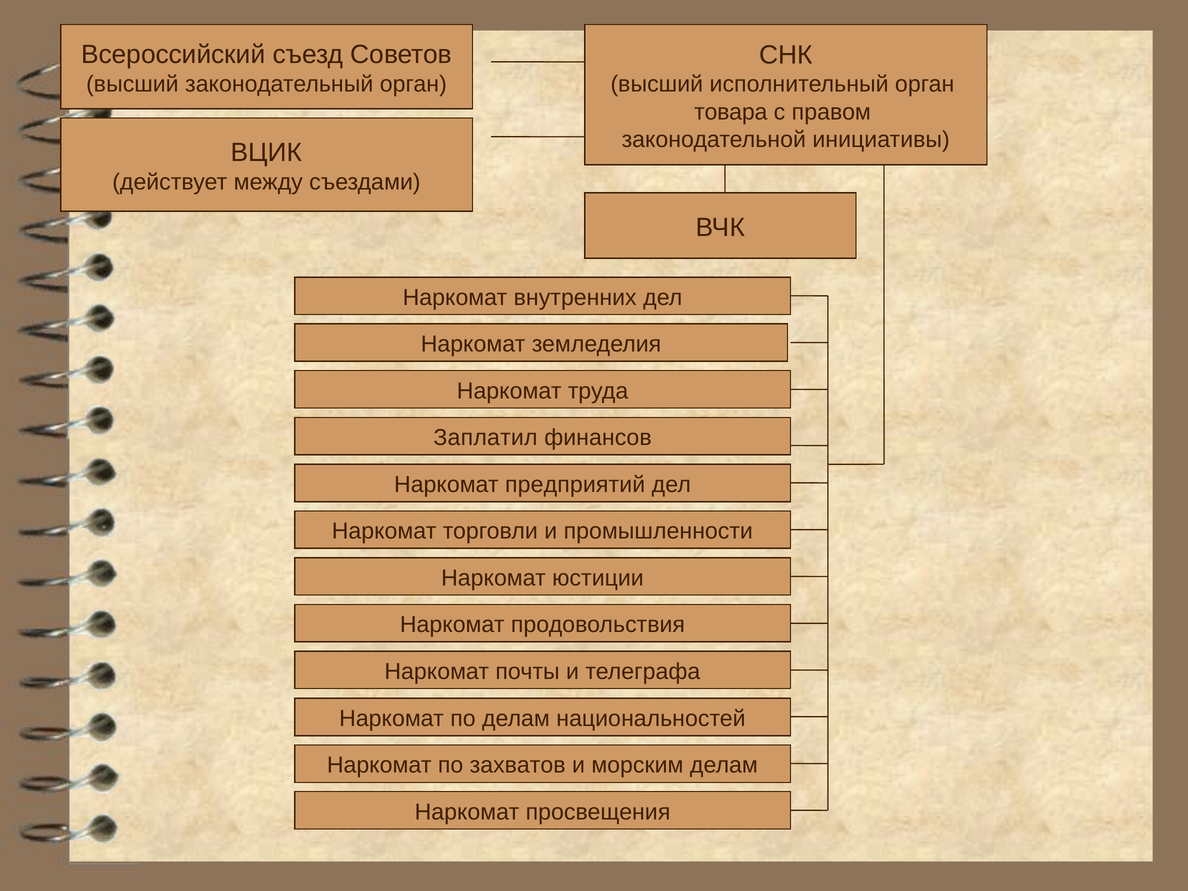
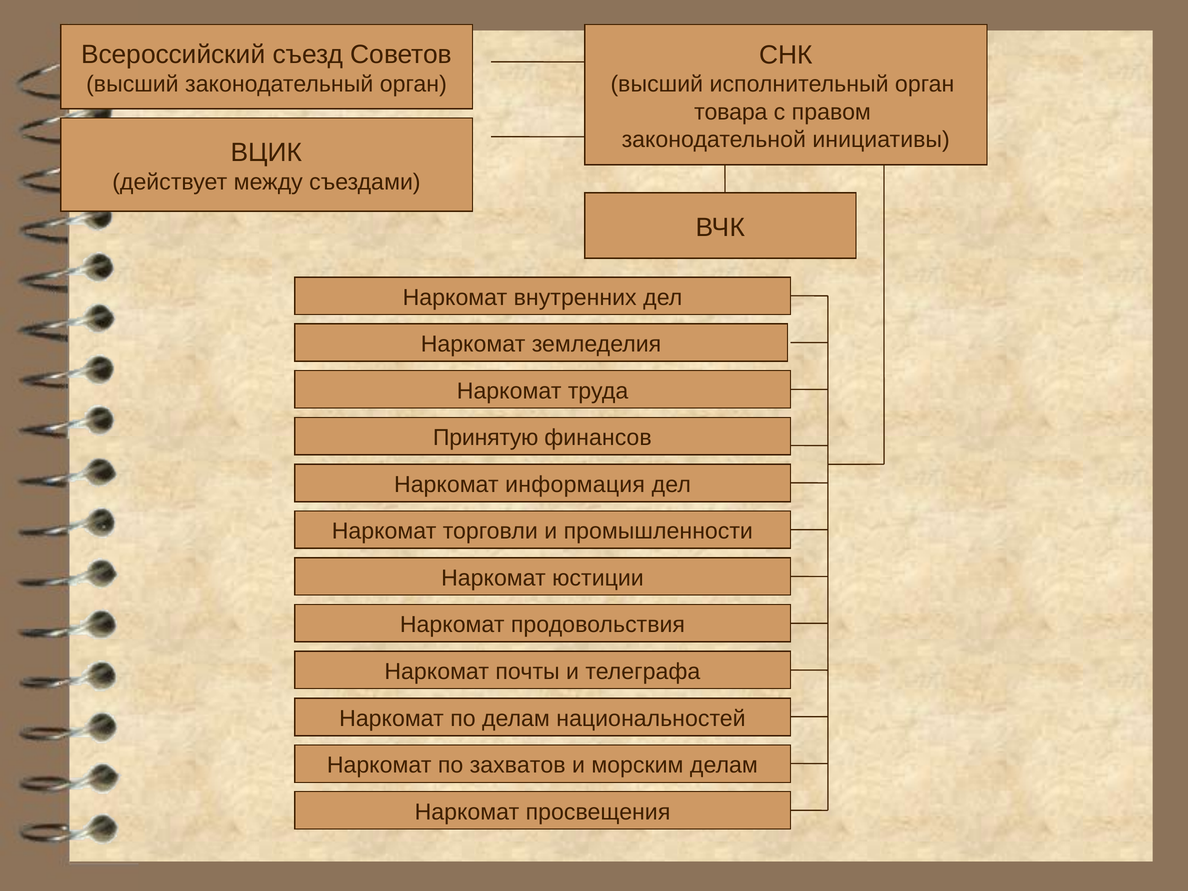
Заплатил: Заплатил -> Принятую
предприятий: предприятий -> информация
